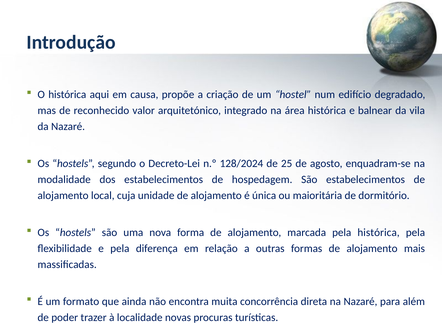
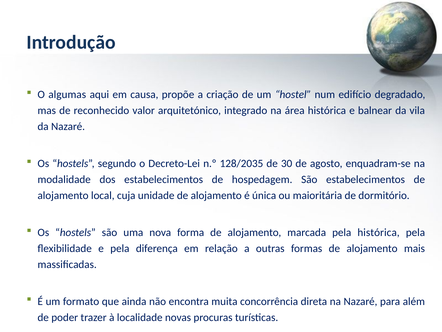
O histórica: histórica -> algumas
128/2024: 128/2024 -> 128/2035
25: 25 -> 30
